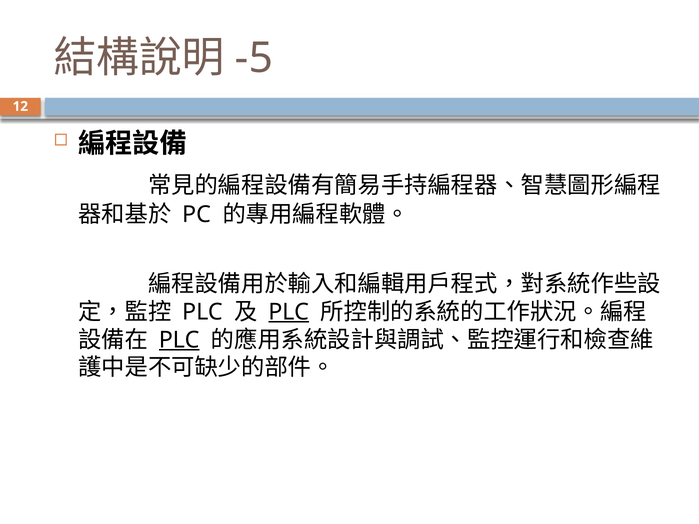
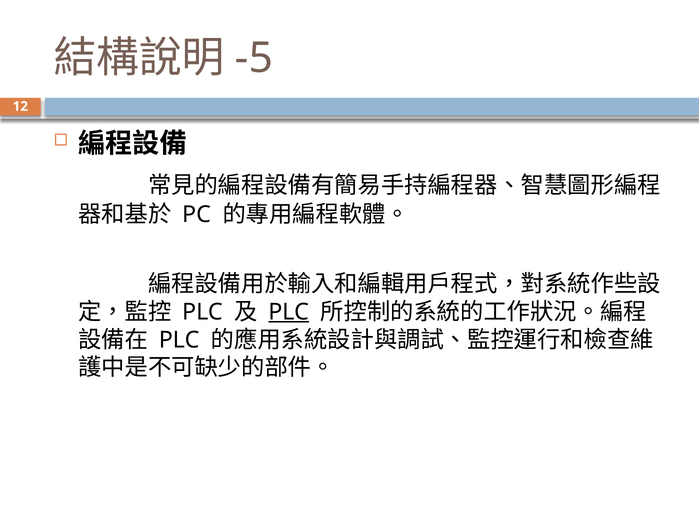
PLC at (179, 340) underline: present -> none
